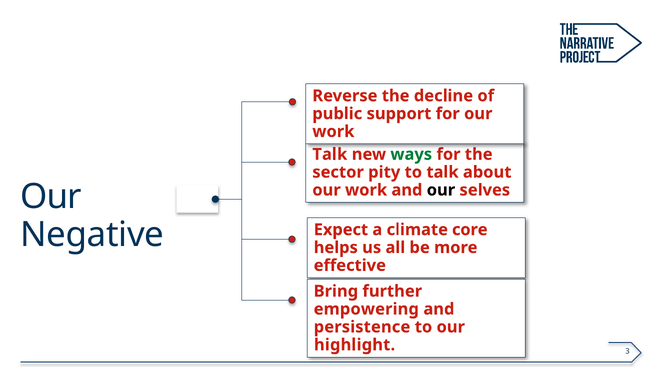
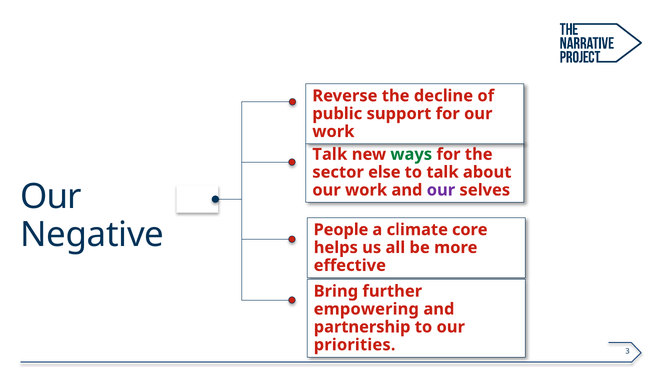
pity: pity -> else
our at (441, 190) colour: black -> purple
Expect: Expect -> People
persistence: persistence -> partnership
highlight: highlight -> priorities
